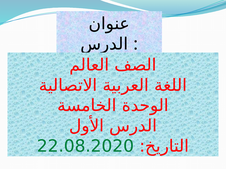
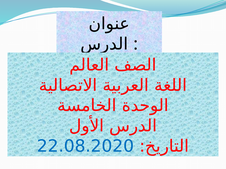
22.08.2020 colour: green -> blue
